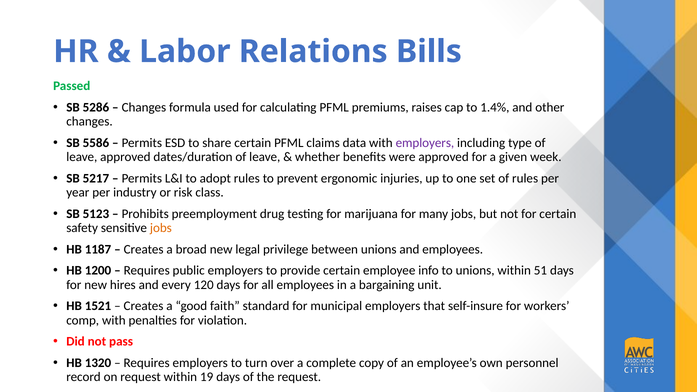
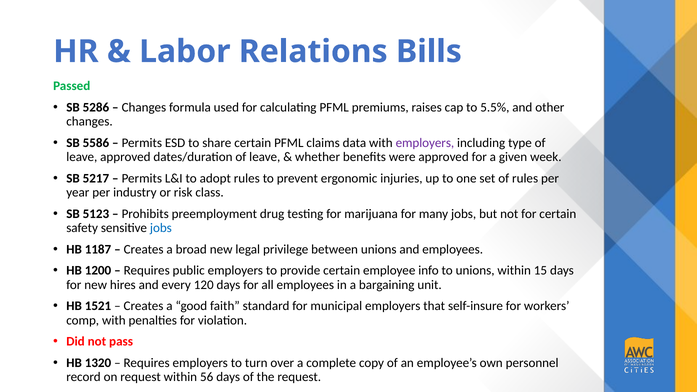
1.4%: 1.4% -> 5.5%
jobs at (161, 228) colour: orange -> blue
51: 51 -> 15
19: 19 -> 56
